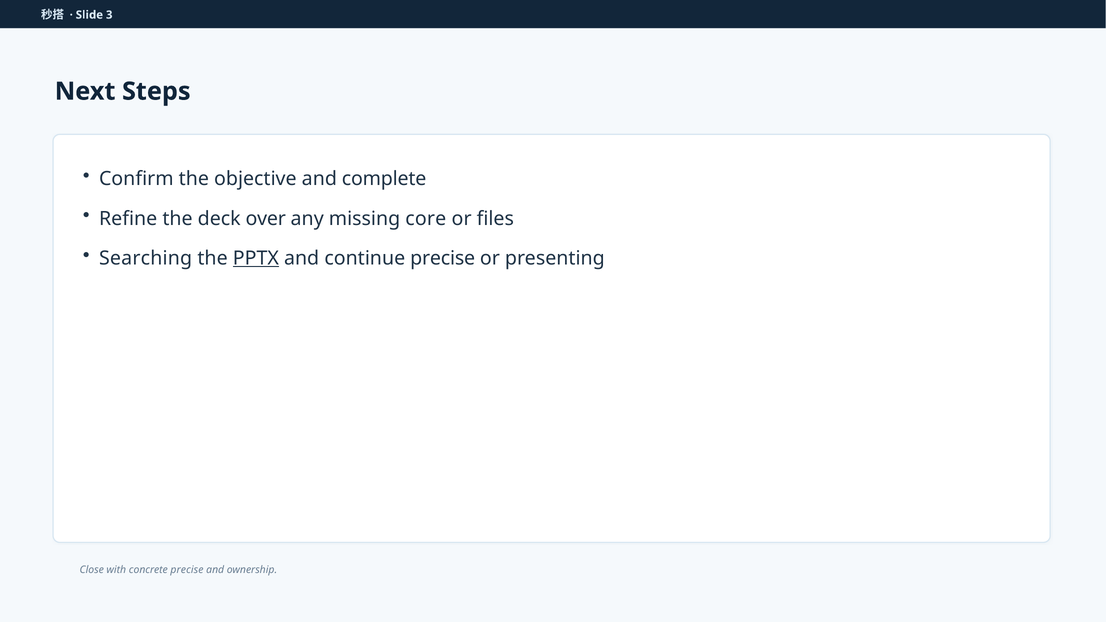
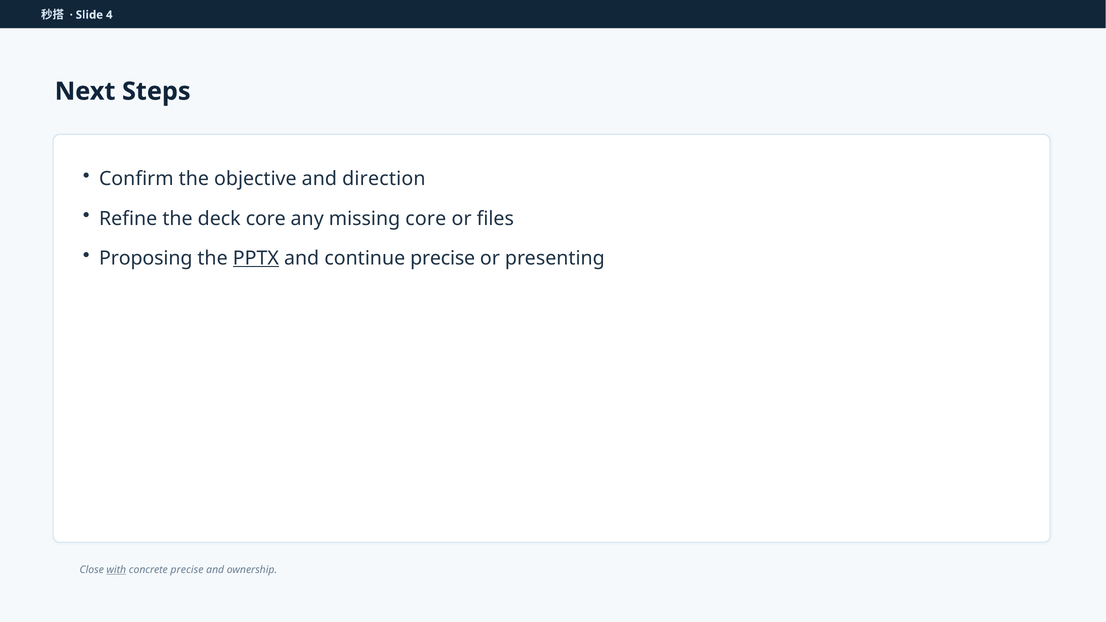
3: 3 -> 4
complete: complete -> direction
deck over: over -> core
Searching: Searching -> Proposing
with underline: none -> present
